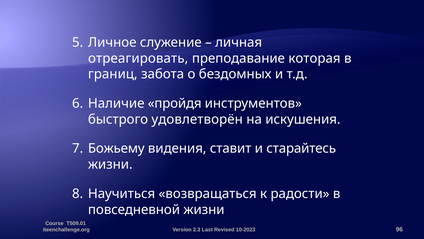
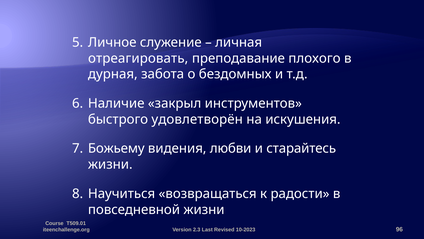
которая: которая -> плохого
границ: границ -> дурная
пройдя: пройдя -> закрыл
ставит: ставит -> любви
